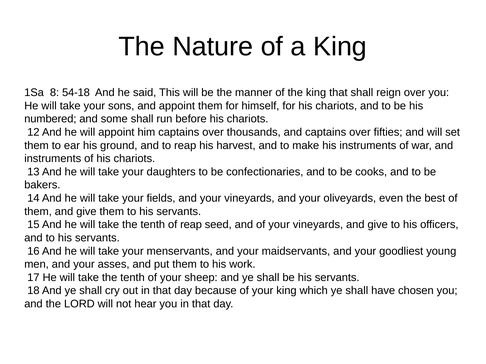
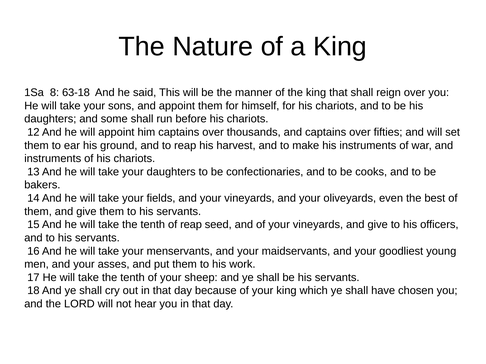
54-18: 54-18 -> 63-18
numbered at (50, 119): numbered -> daughters
